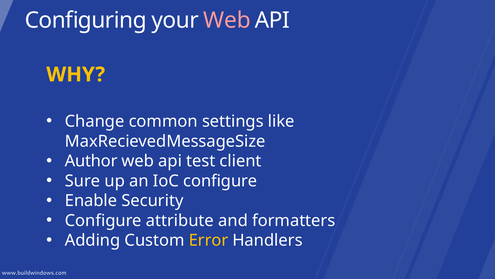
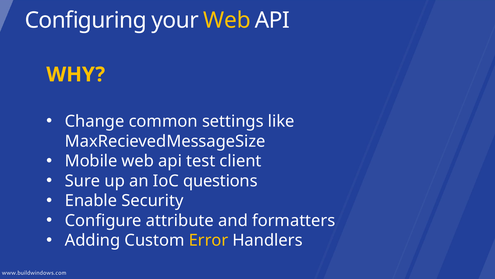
Web at (227, 20) colour: pink -> yellow
Author: Author -> Mobile
IoC configure: configure -> questions
